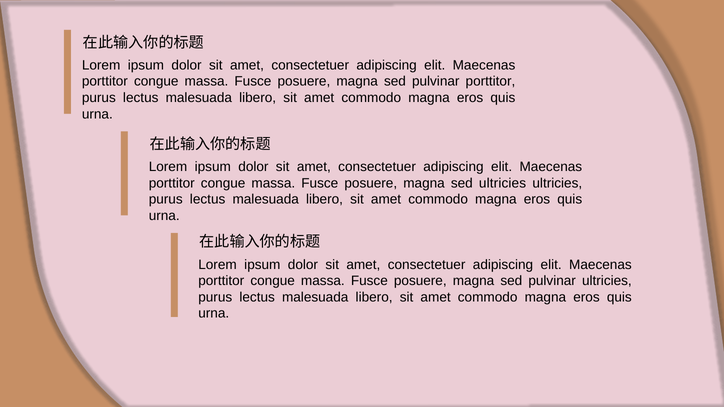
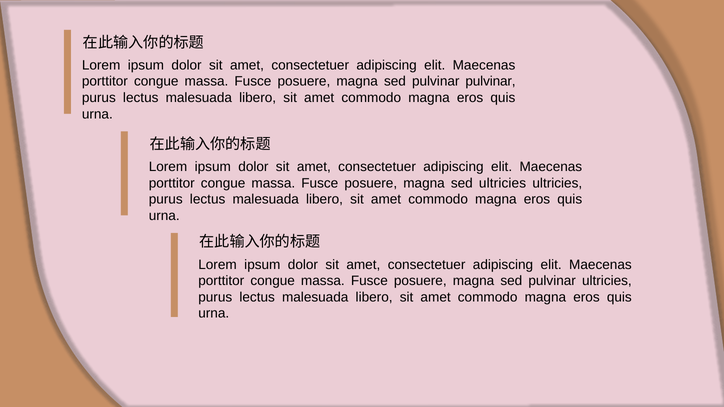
pulvinar porttitor: porttitor -> pulvinar
